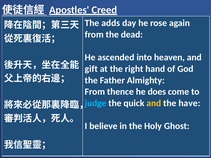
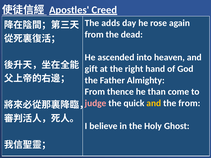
does: does -> than
judge colour: light blue -> pink
the have: have -> from
